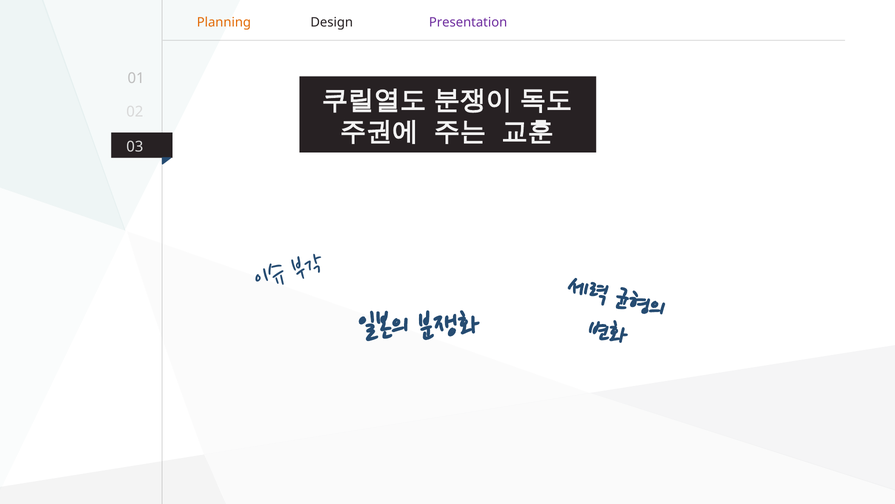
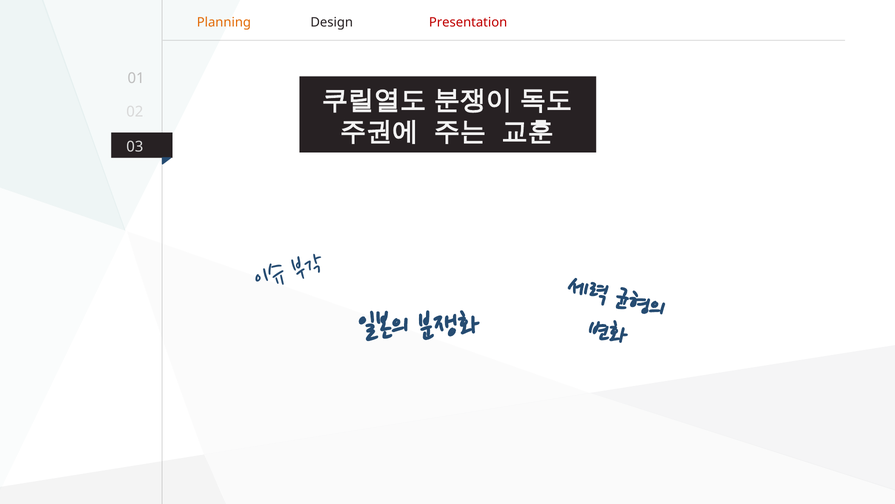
Presentation colour: purple -> red
